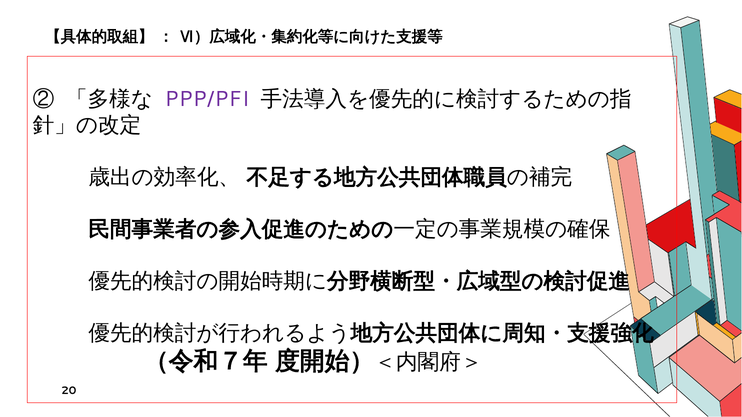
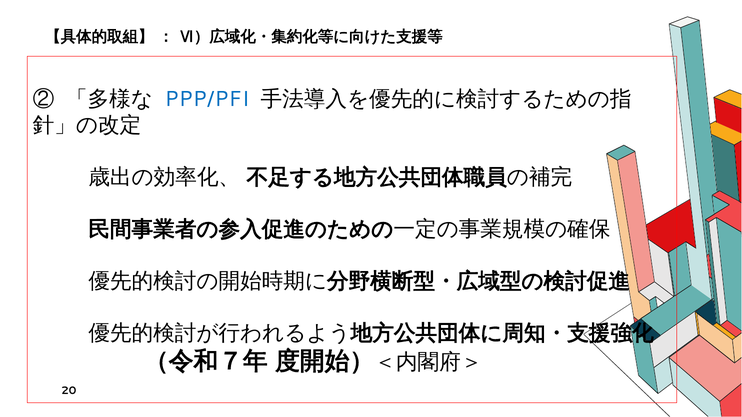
PPP/PFI colour: purple -> blue
